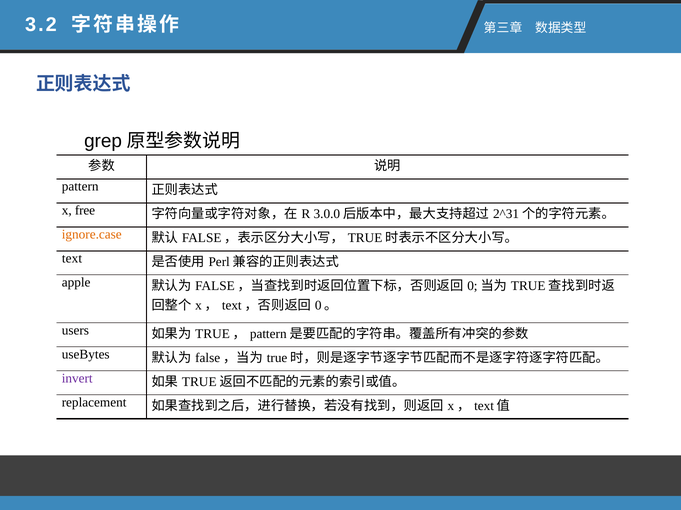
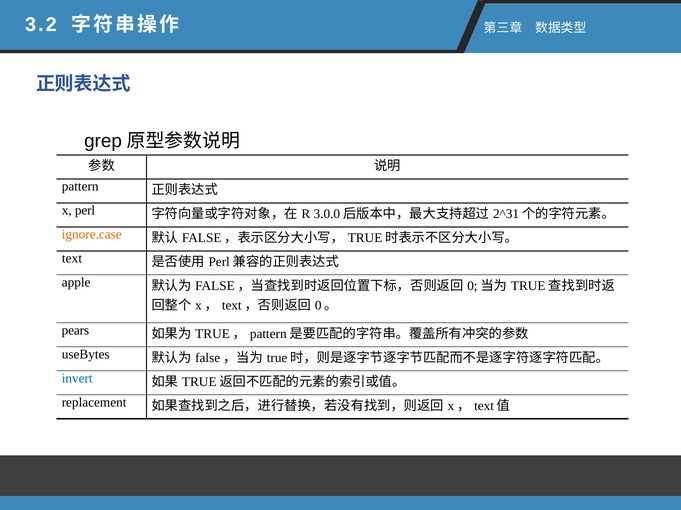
free: free -> perl
users: users -> pears
invert colour: purple -> blue
